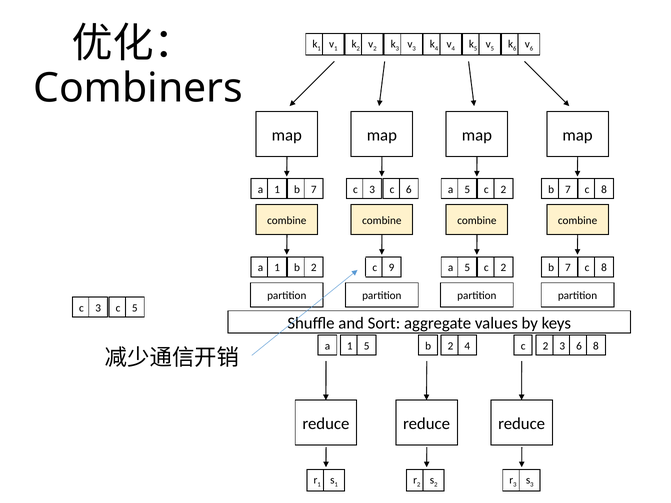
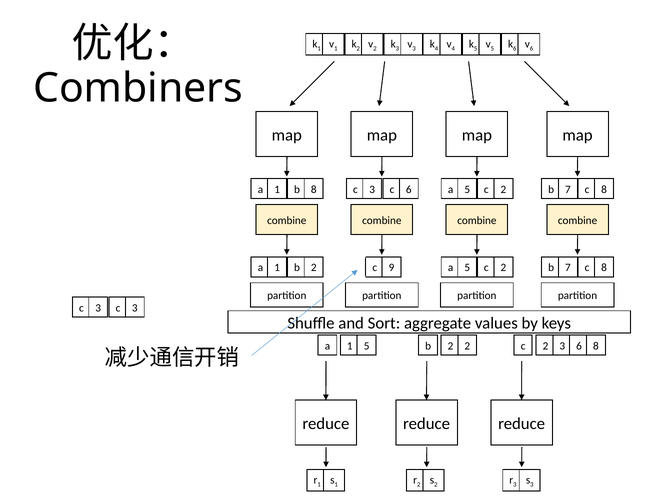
1 7: 7 -> 8
3 5: 5 -> 3
2 4: 4 -> 2
